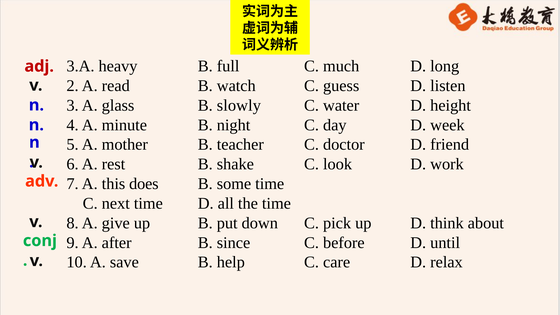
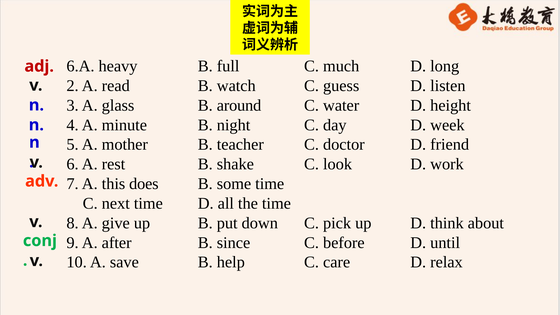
3.A: 3.A -> 6.A
slowly: slowly -> around
